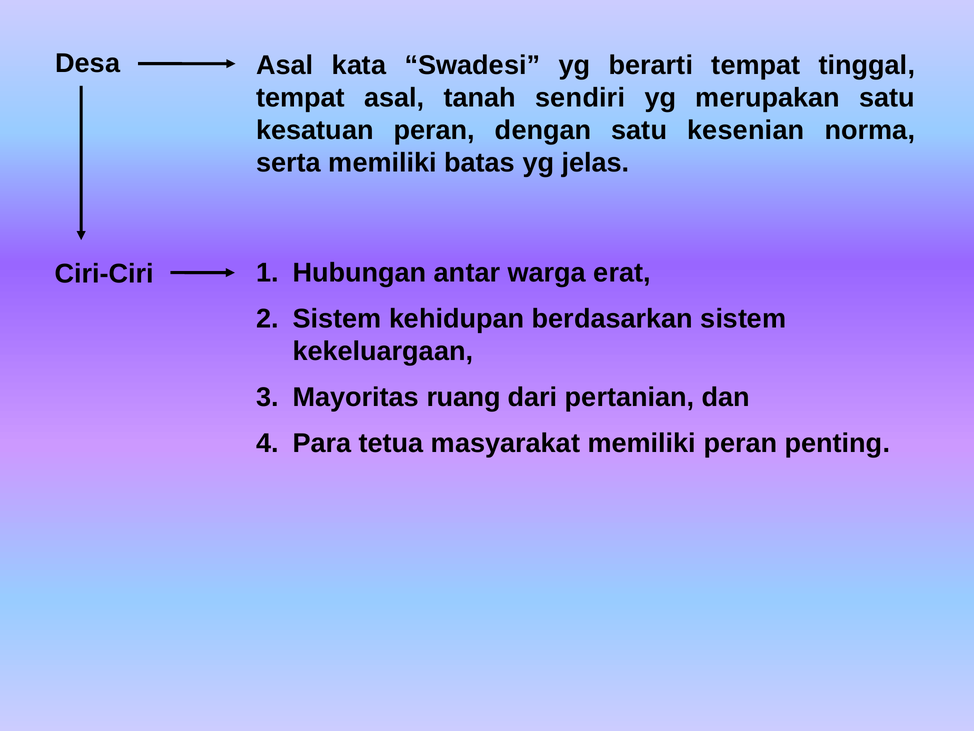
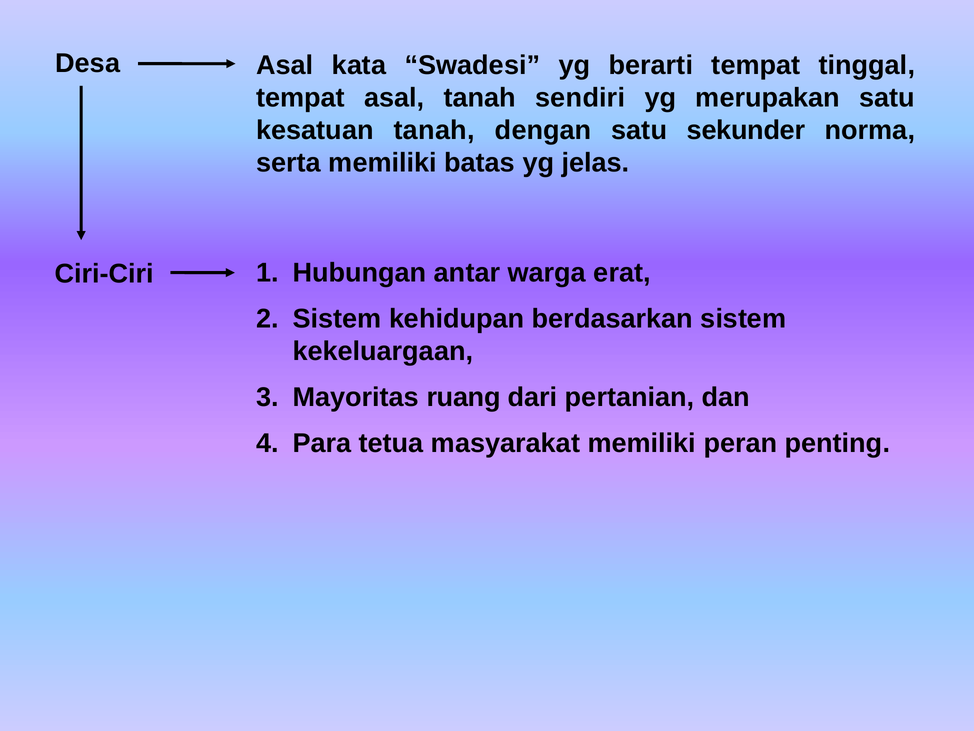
kesatuan peran: peran -> tanah
kesenian: kesenian -> sekunder
